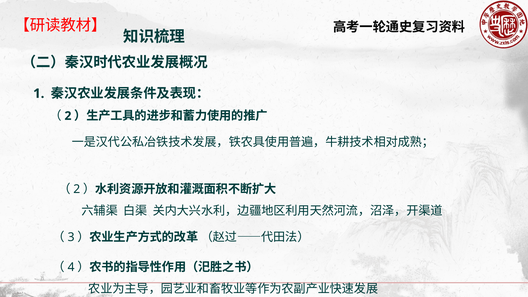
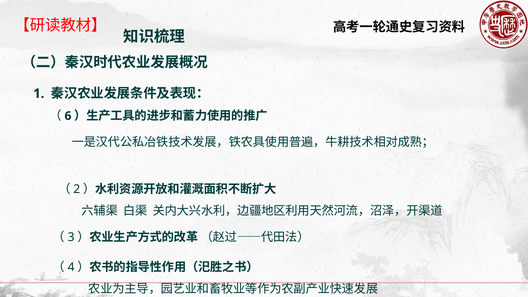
2 at (68, 116): 2 -> 6
